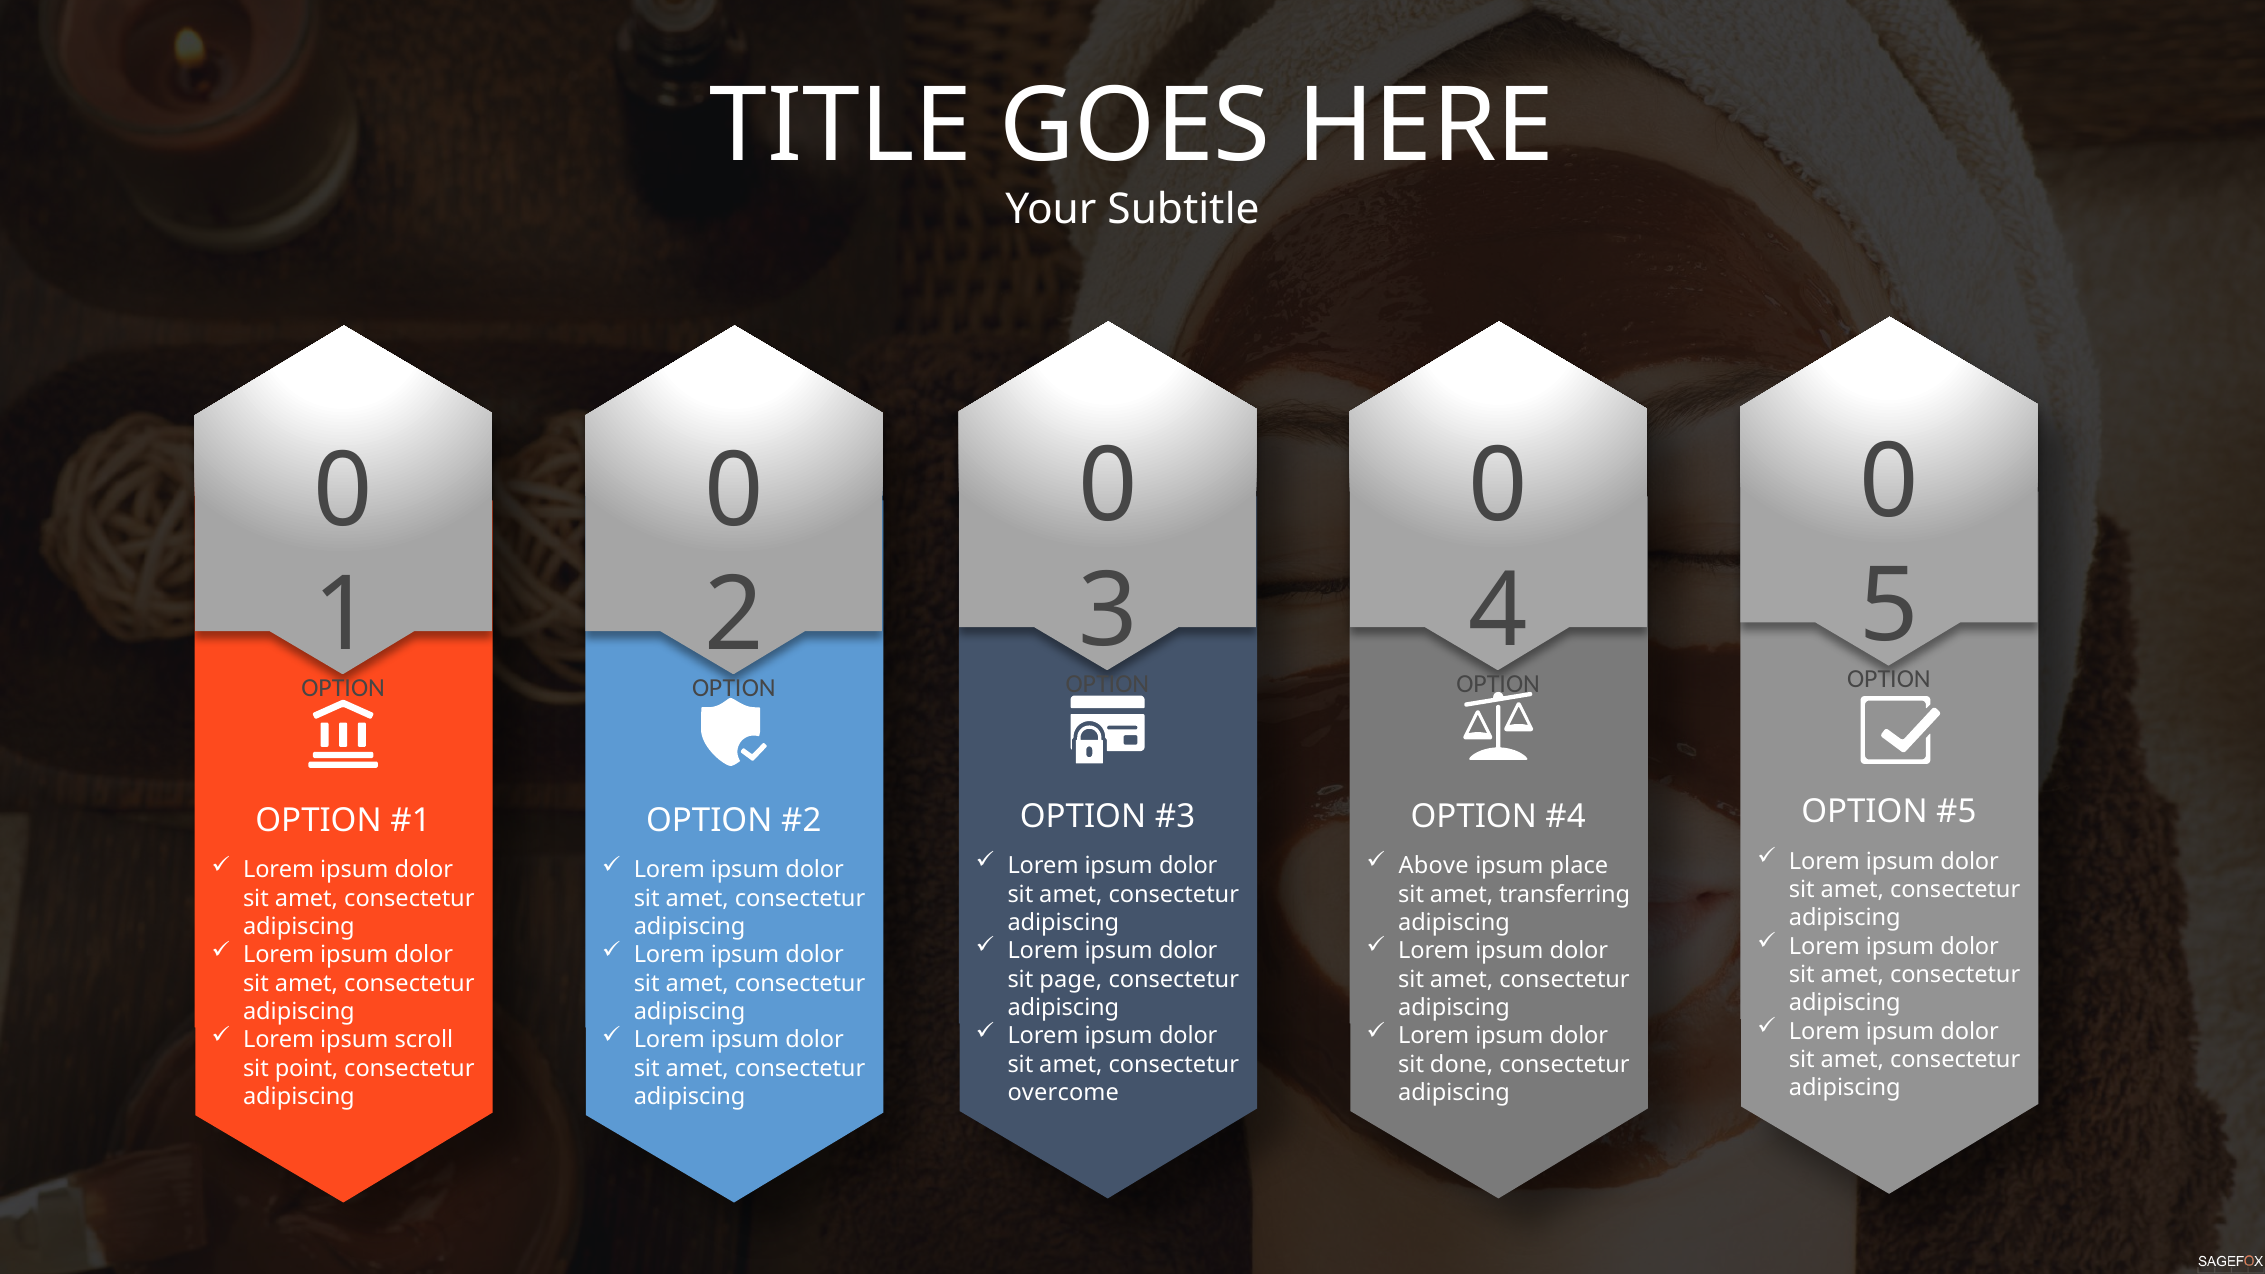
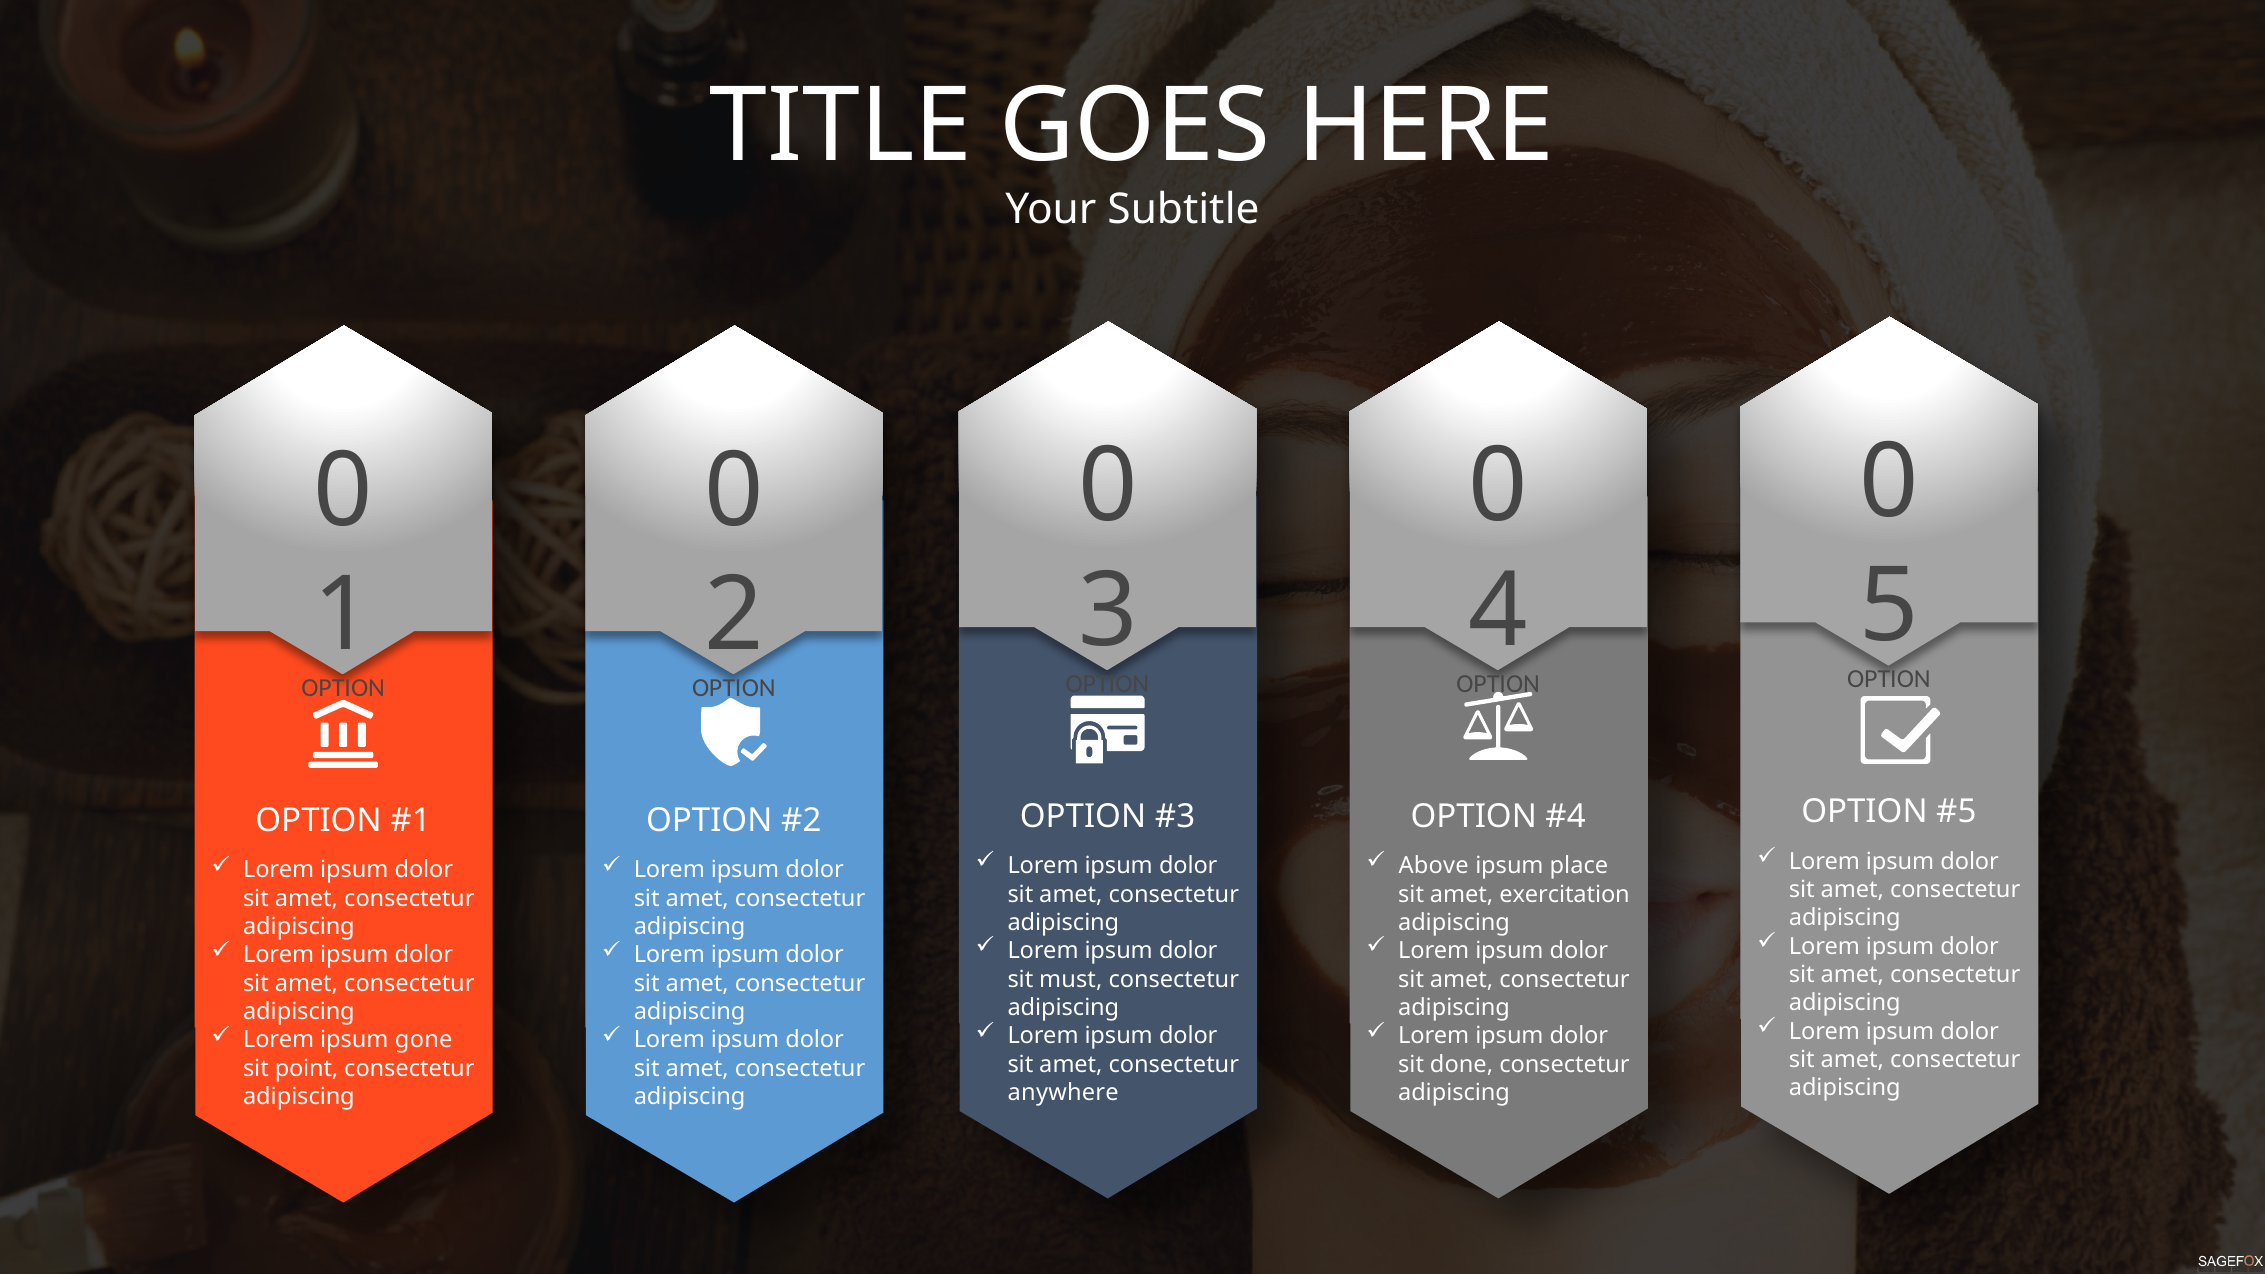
transferring: transferring -> exercitation
page: page -> must
scroll: scroll -> gone
overcome: overcome -> anywhere
